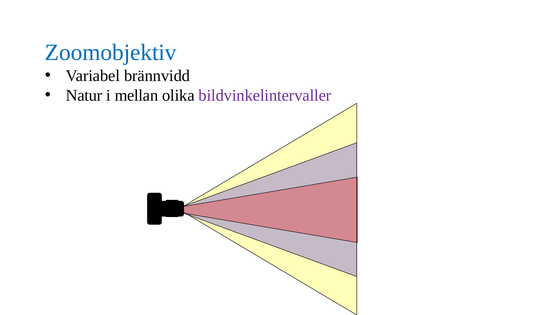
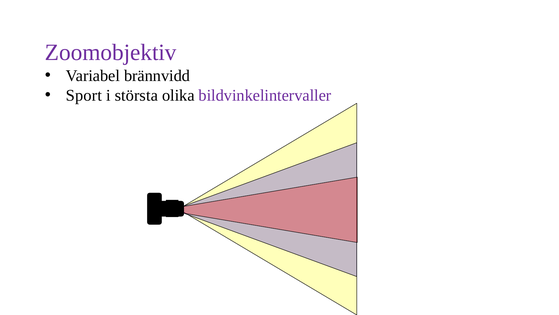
Zoomobjektiv colour: blue -> purple
Natur: Natur -> Sport
mellan: mellan -> största
